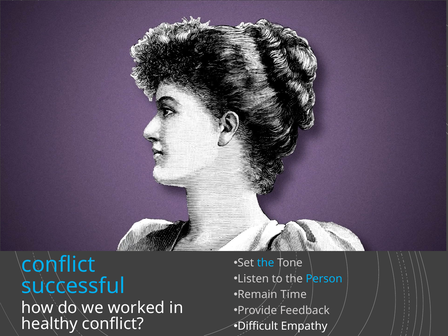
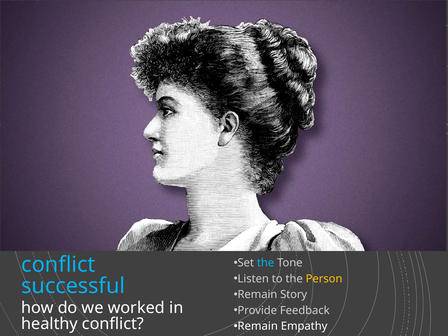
Person colour: light blue -> yellow
Time: Time -> Story
Difficult at (258, 326): Difficult -> Remain
